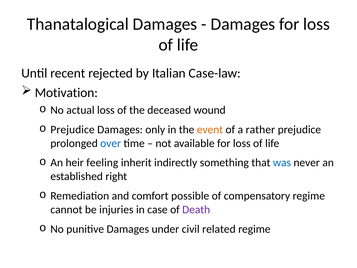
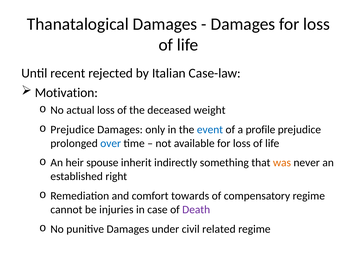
wound: wound -> weight
event colour: orange -> blue
rather: rather -> profile
feeling: feeling -> spouse
was colour: blue -> orange
possible: possible -> towards
